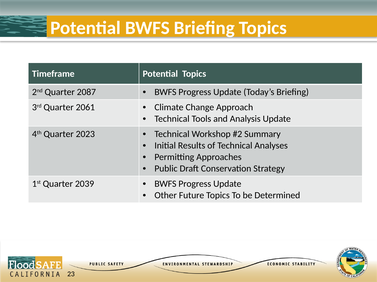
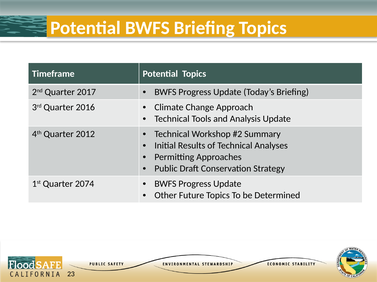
2087: 2087 -> 2017
2061: 2061 -> 2016
2023: 2023 -> 2012
2039: 2039 -> 2074
